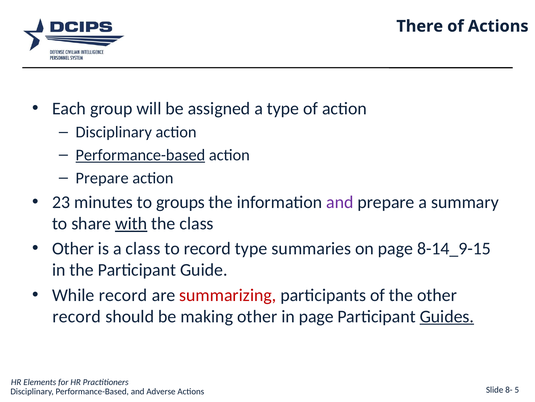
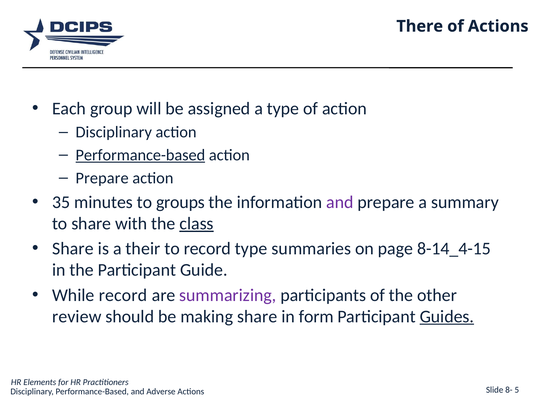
23: 23 -> 35
with underline: present -> none
class at (197, 223) underline: none -> present
Other at (73, 248): Other -> Share
a class: class -> their
8-14_9-15: 8-14_9-15 -> 8-14_4-15
summarizing colour: red -> purple
record at (77, 316): record -> review
making other: other -> share
in page: page -> form
